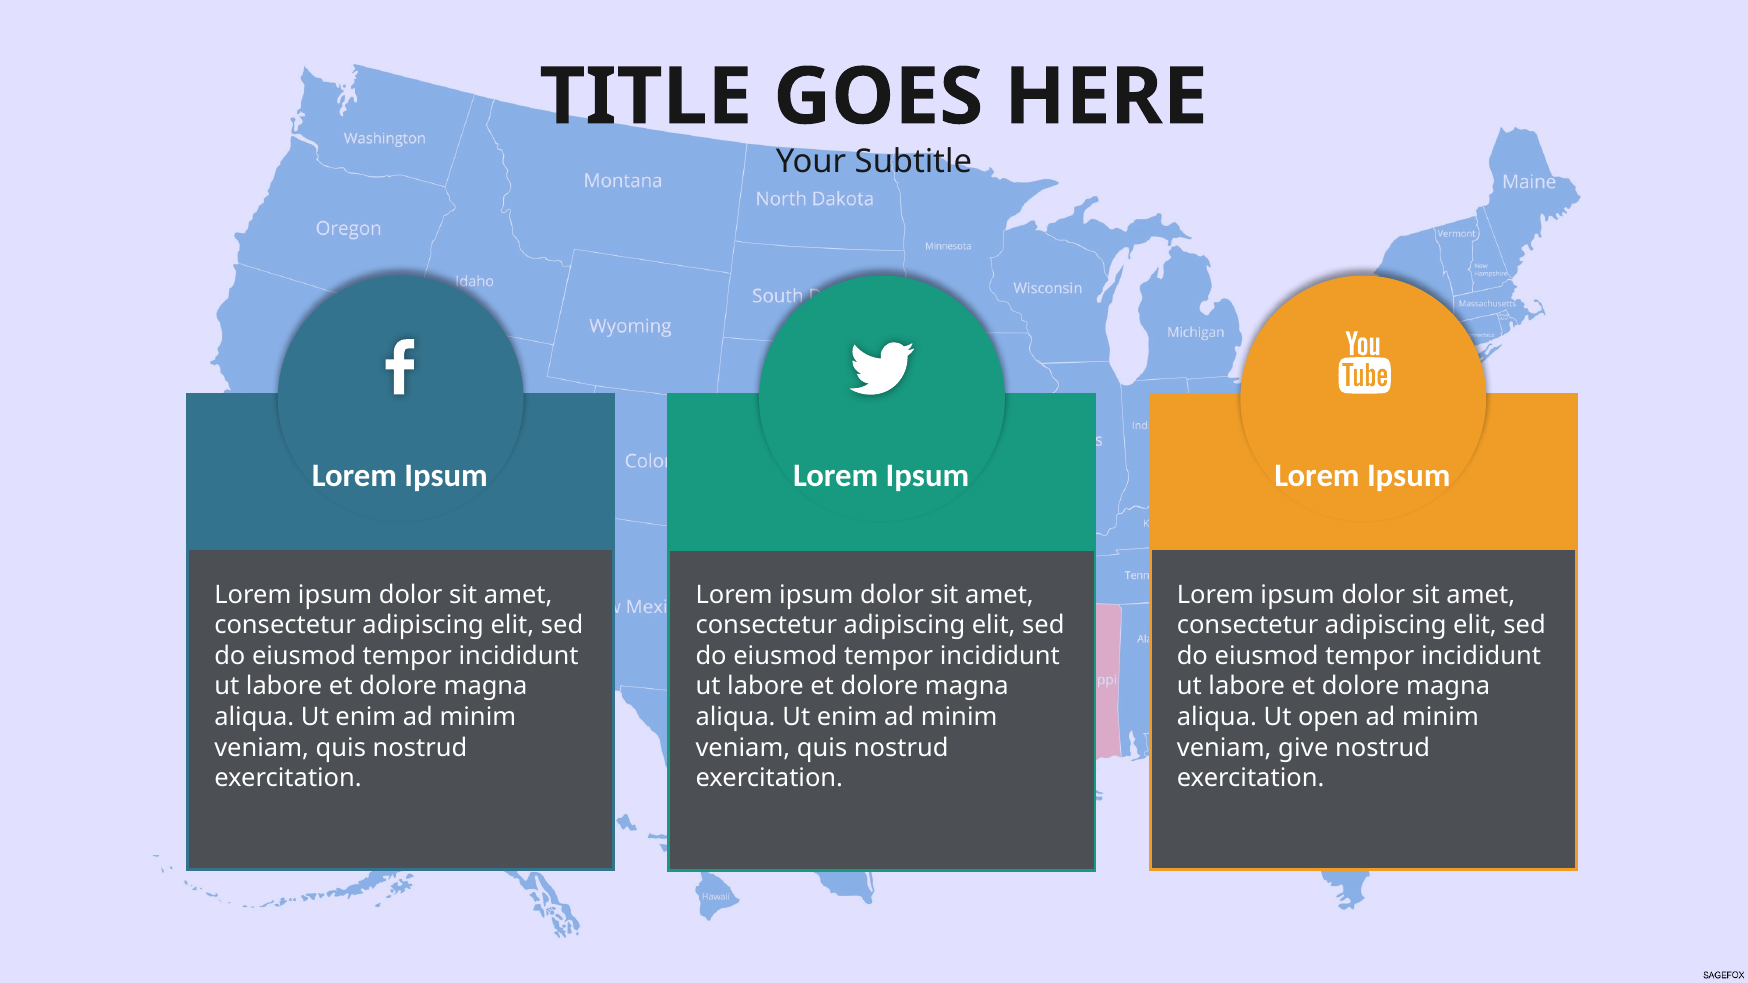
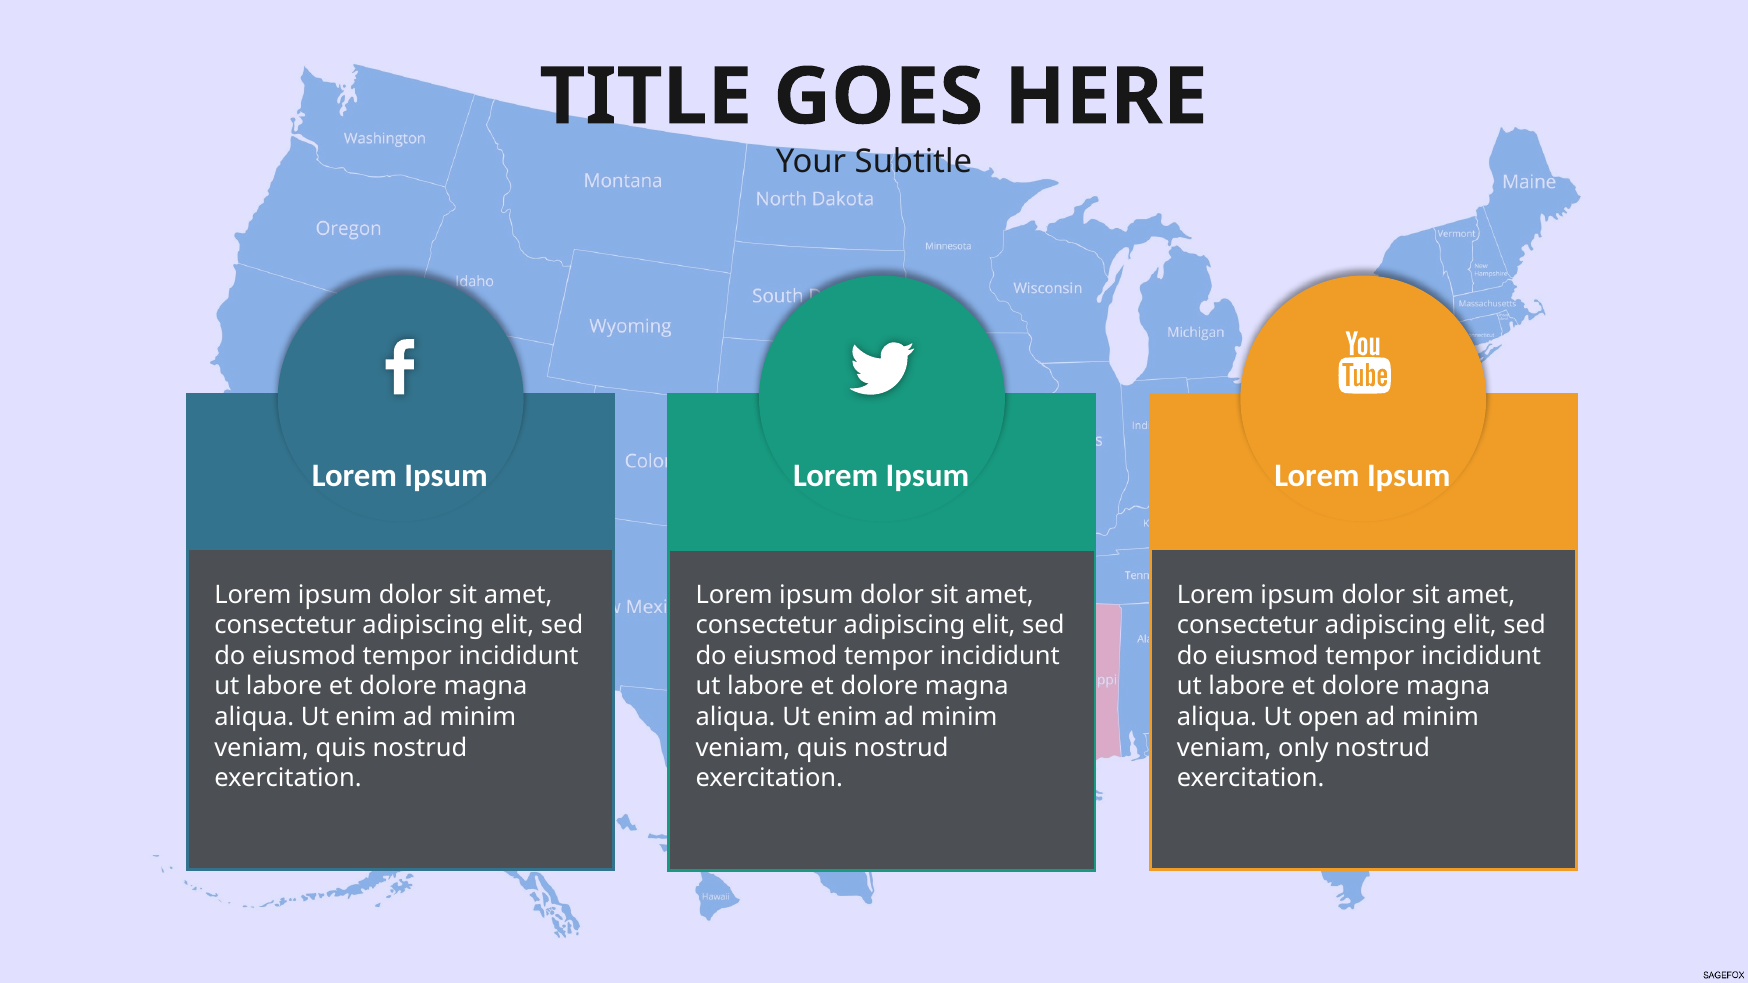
give: give -> only
